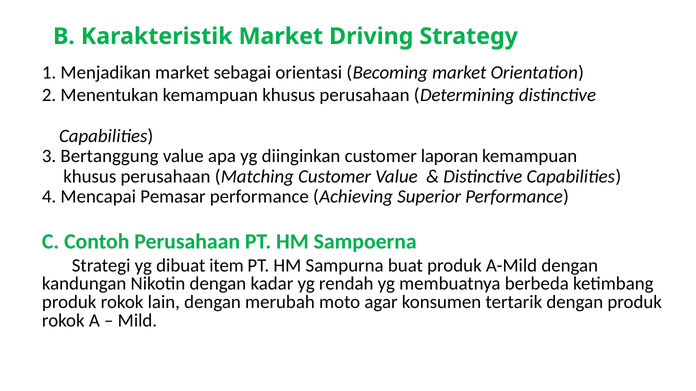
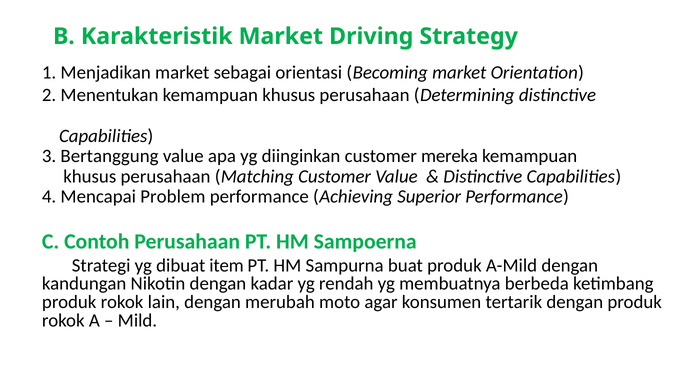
laporan: laporan -> mereka
Pemasar: Pemasar -> Problem
